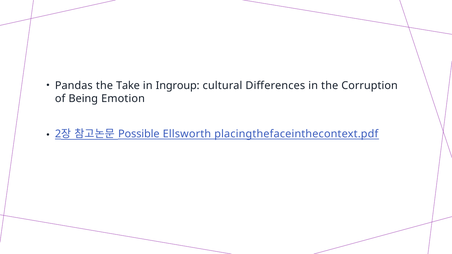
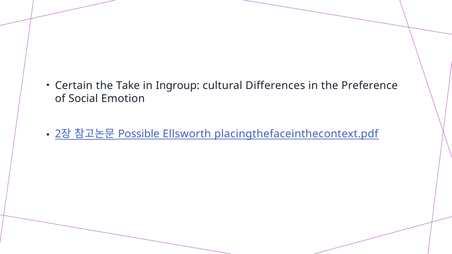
Pandas: Pandas -> Certain
Corruption: Corruption -> Preference
Being: Being -> Social
